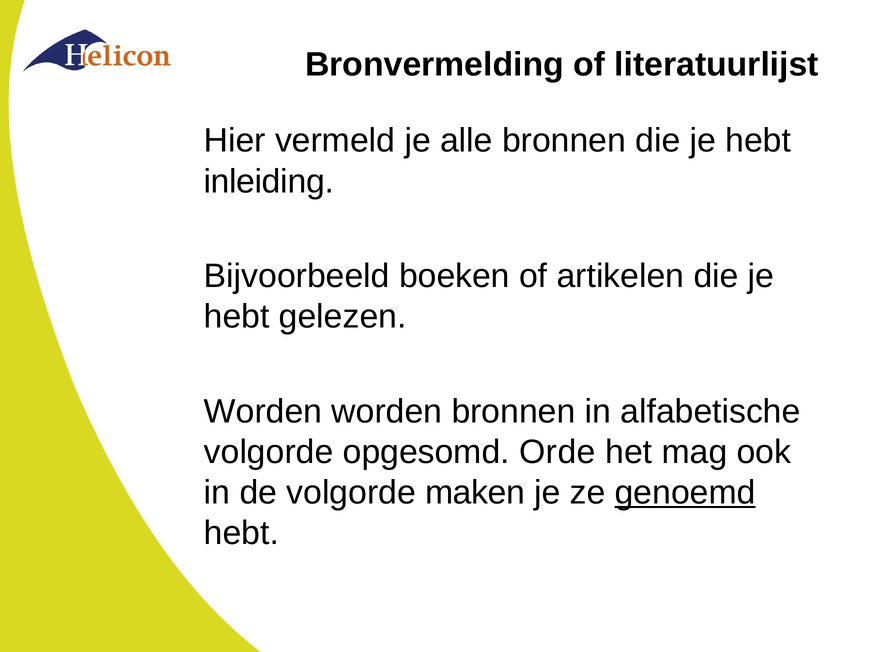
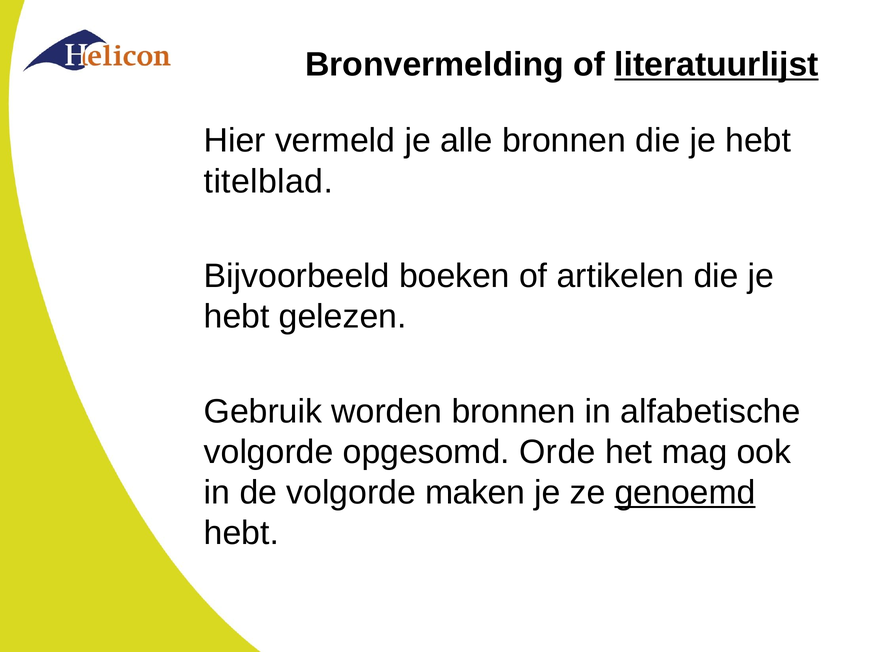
literatuurlijst underline: none -> present
inleiding: inleiding -> titelblad
Worden at (263, 412): Worden -> Gebruik
